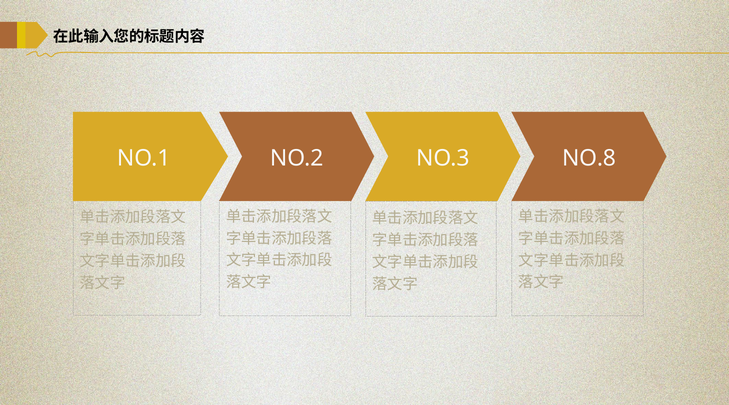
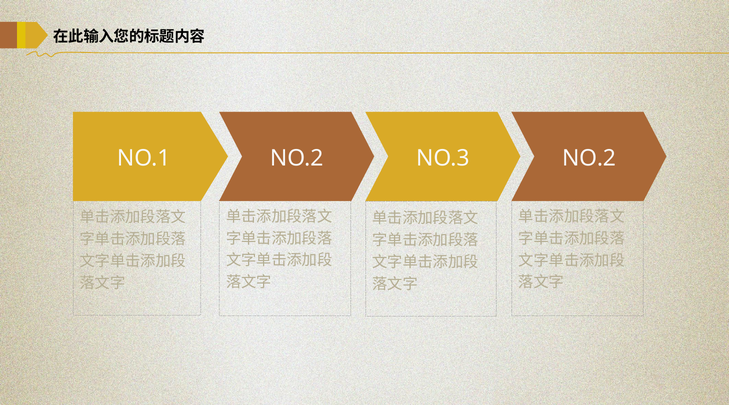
NO.3 NO.8: NO.8 -> NO.2
